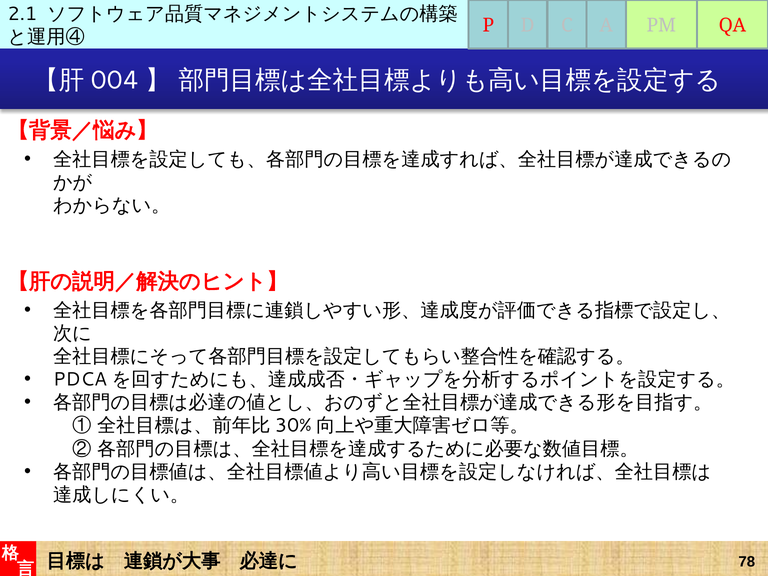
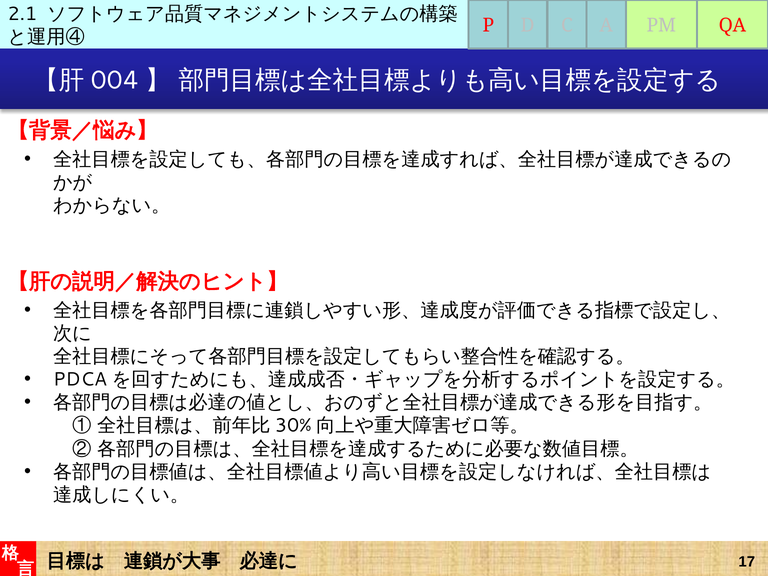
78: 78 -> 17
